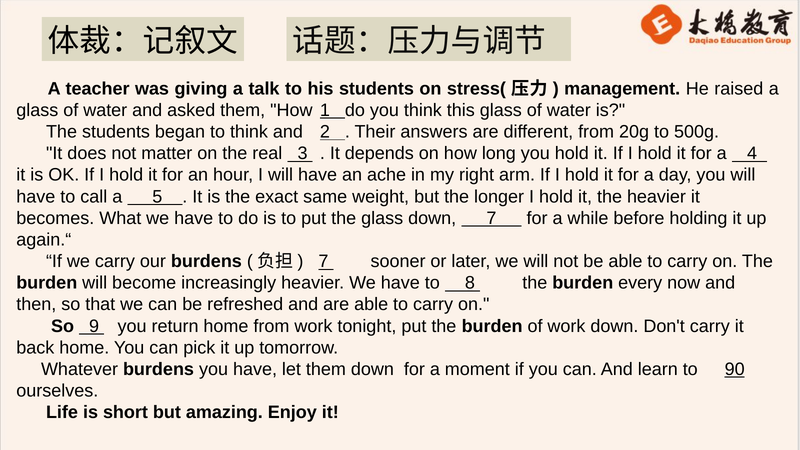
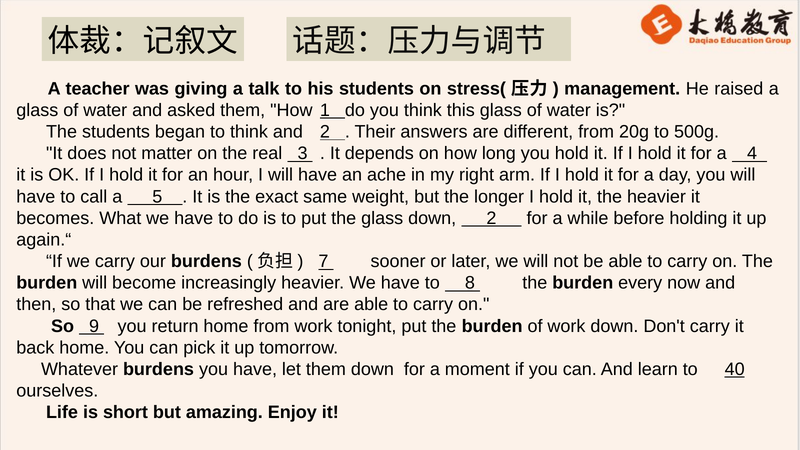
down 7: 7 -> 2
90: 90 -> 40
